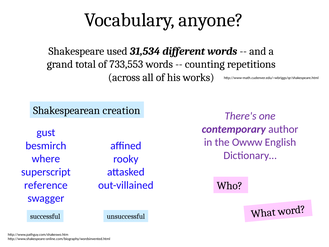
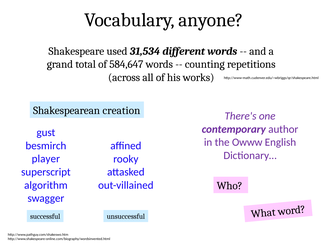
733,553: 733,553 -> 584,647
where: where -> player
reference: reference -> algorithm
